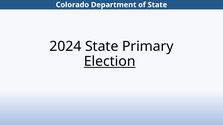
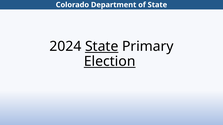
State at (102, 47) underline: none -> present
